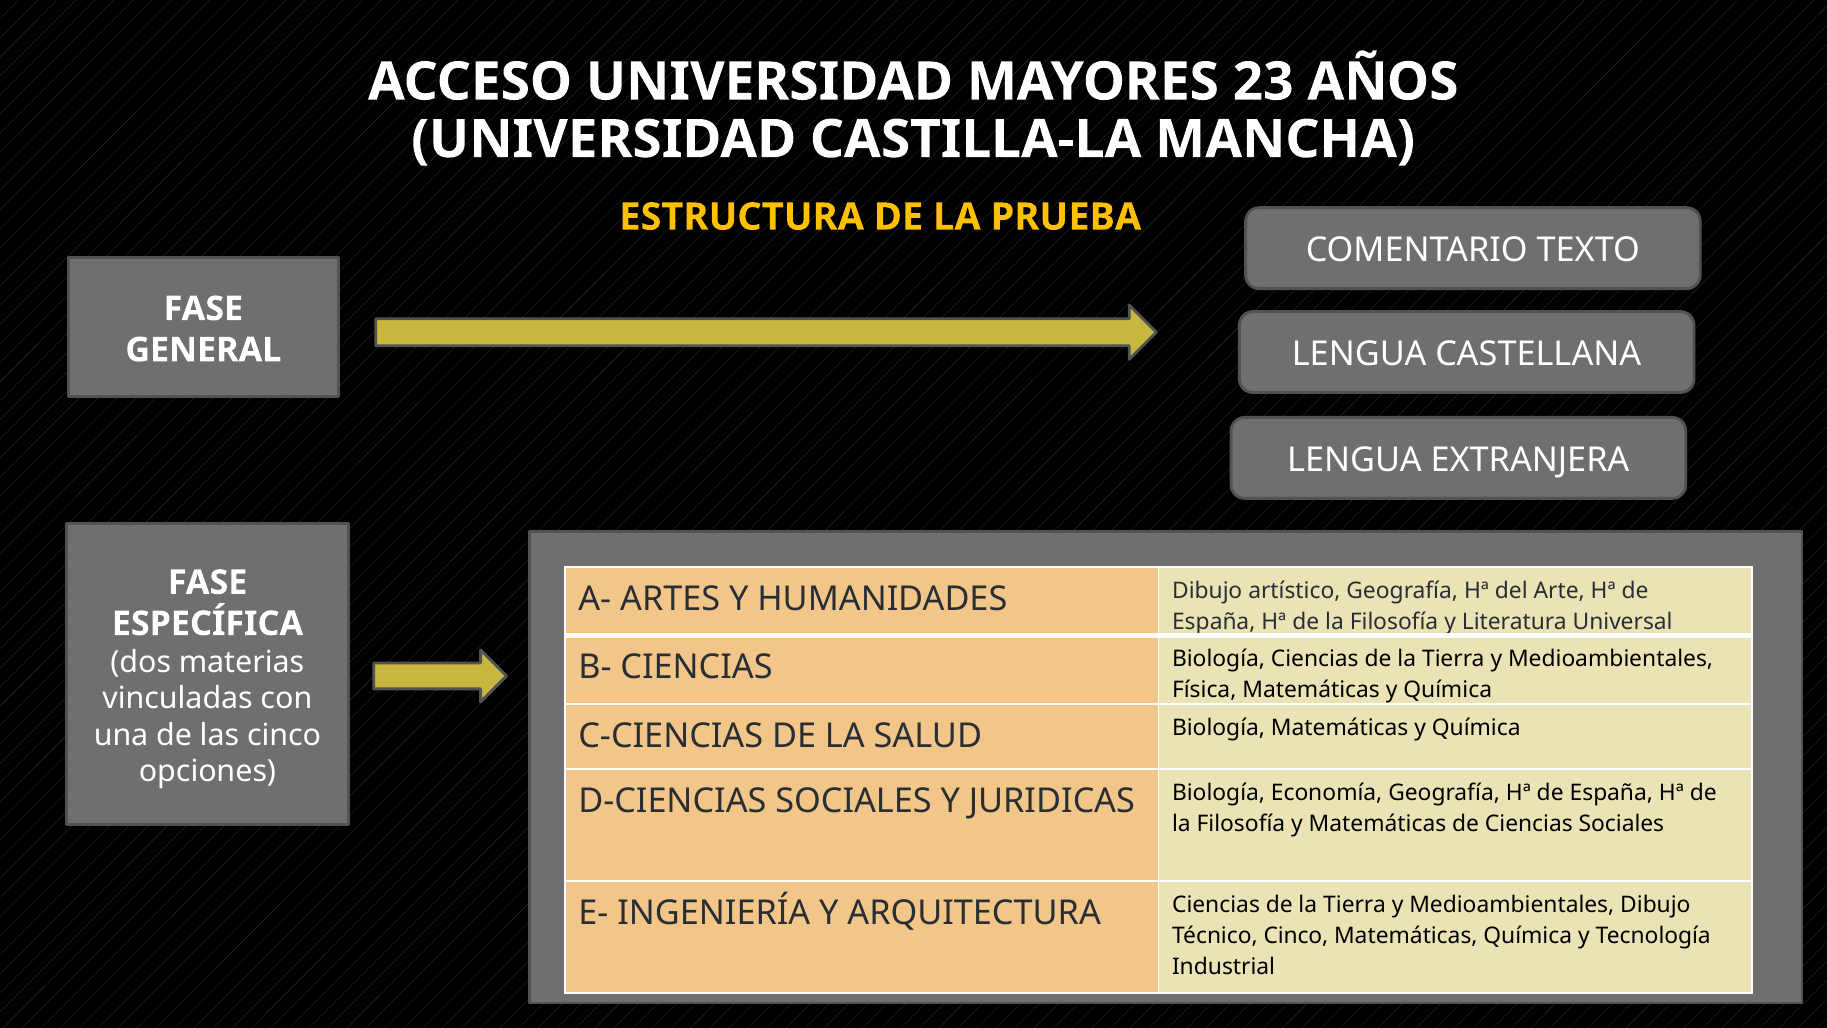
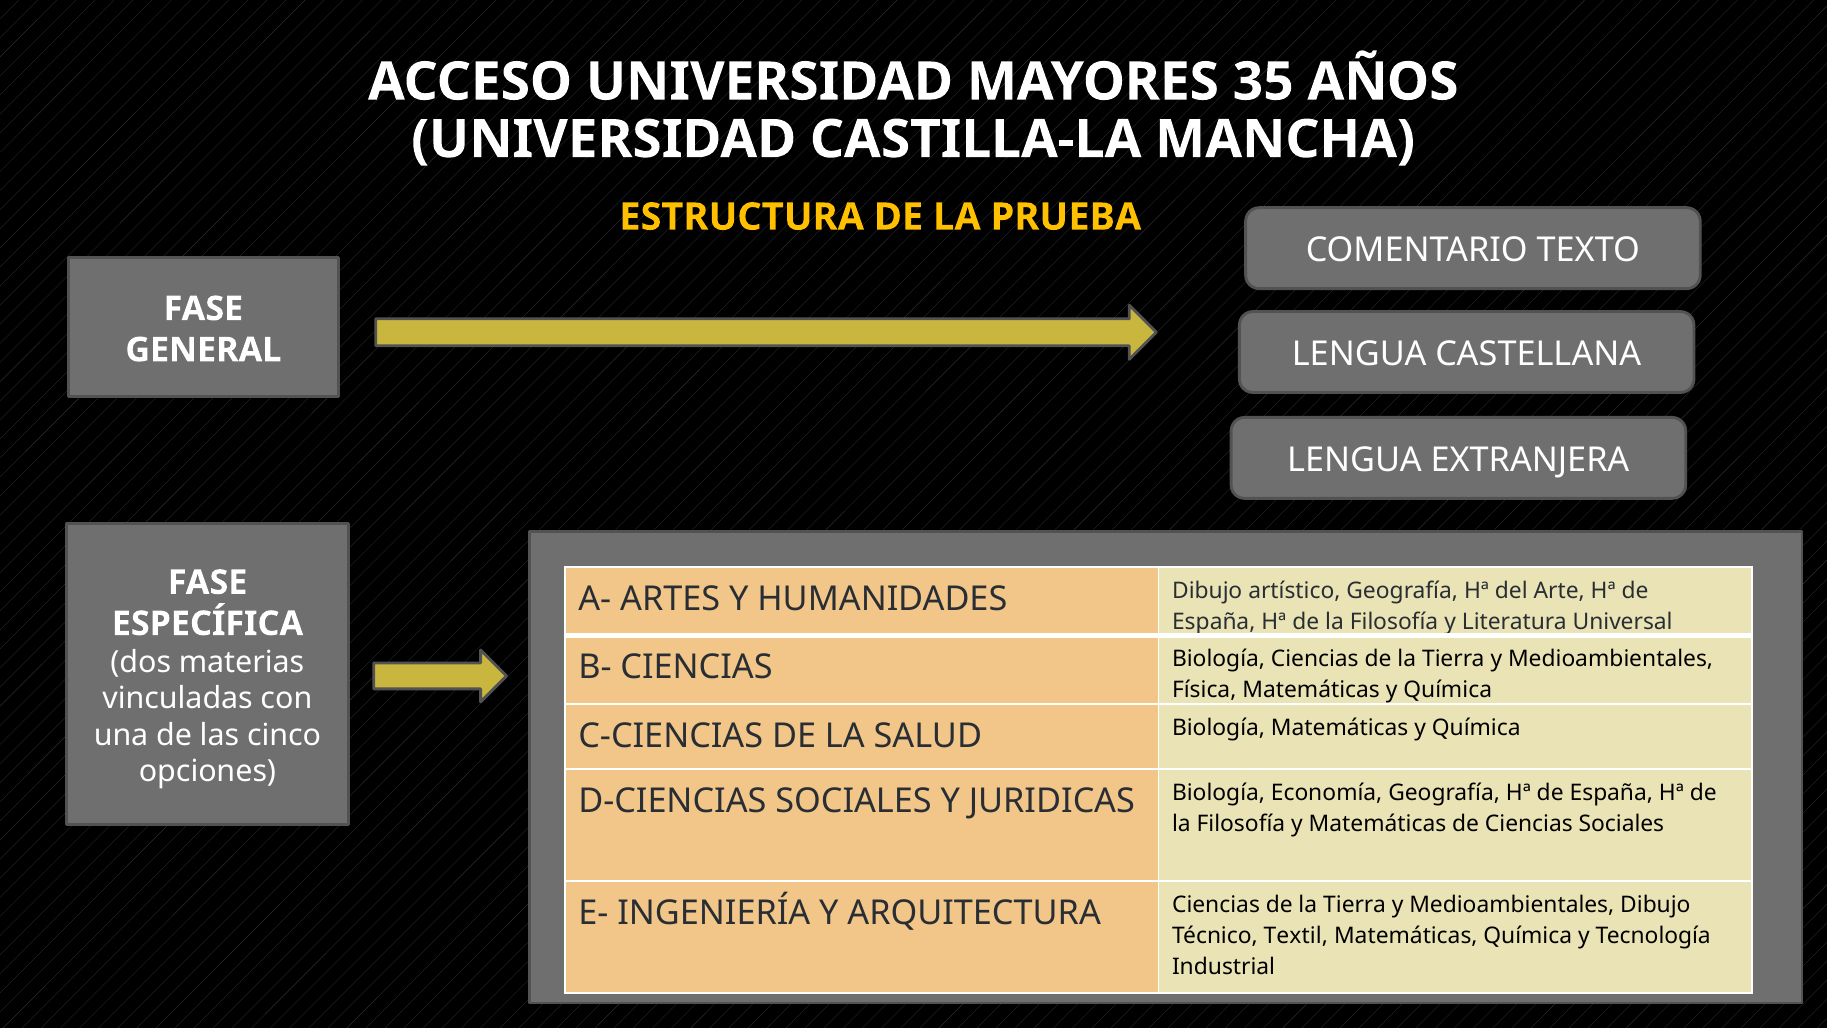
23: 23 -> 35
Técnico Cinco: Cinco -> Textil
